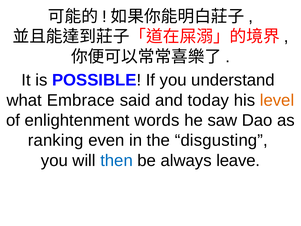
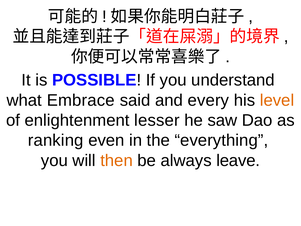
today: today -> every
words: words -> lesser
disgusting: disgusting -> everything
then colour: blue -> orange
